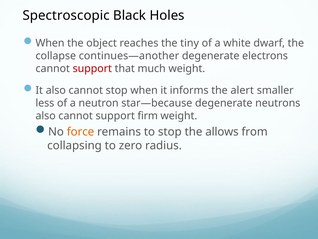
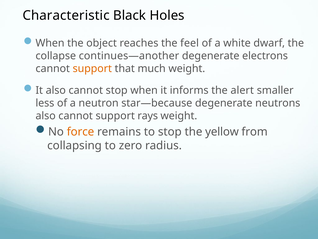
Spectroscopic: Spectroscopic -> Characteristic
tiny: tiny -> feel
support at (92, 69) colour: red -> orange
firm: firm -> rays
allows: allows -> yellow
